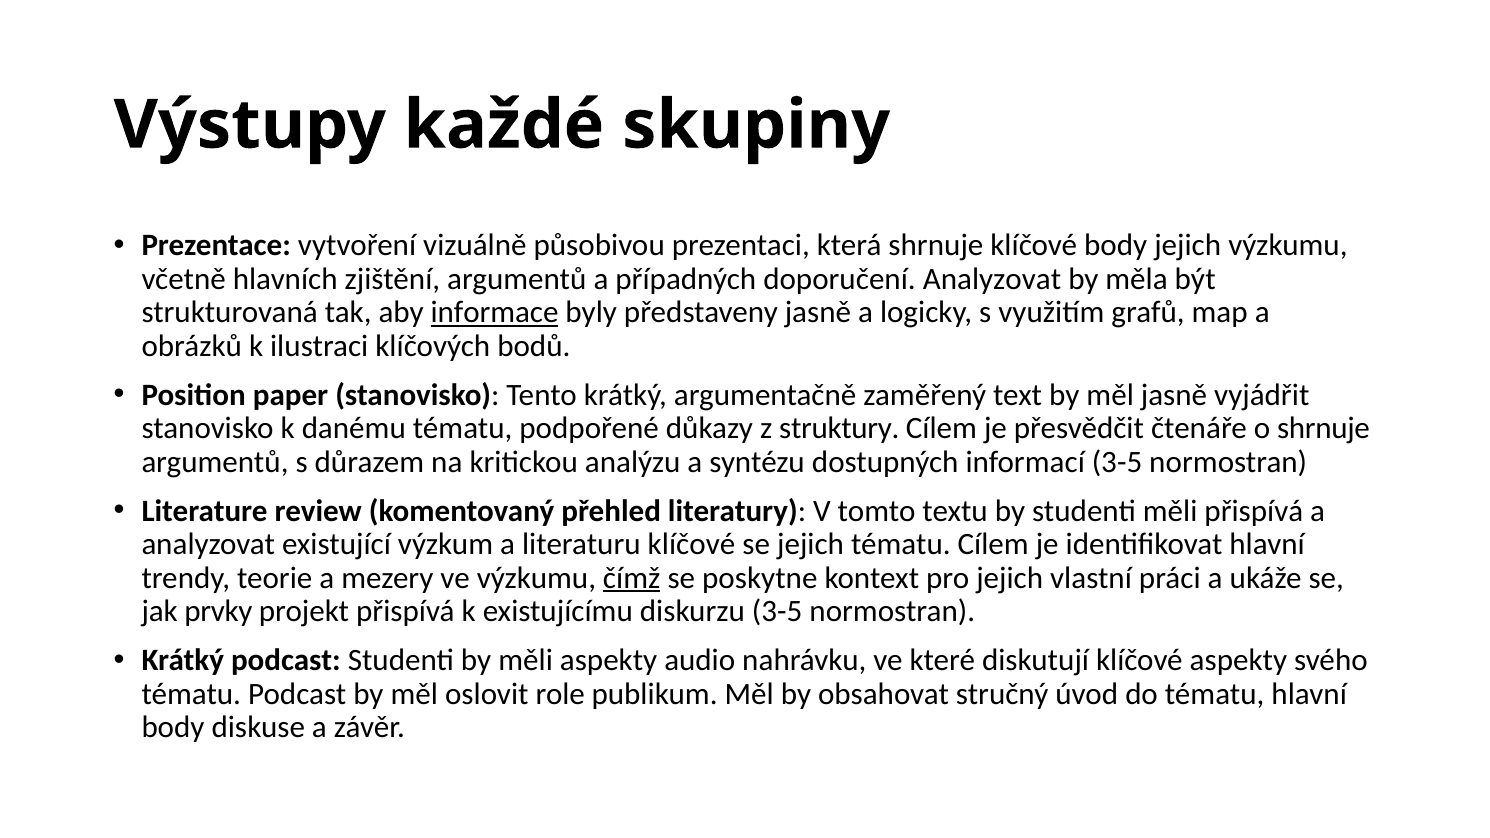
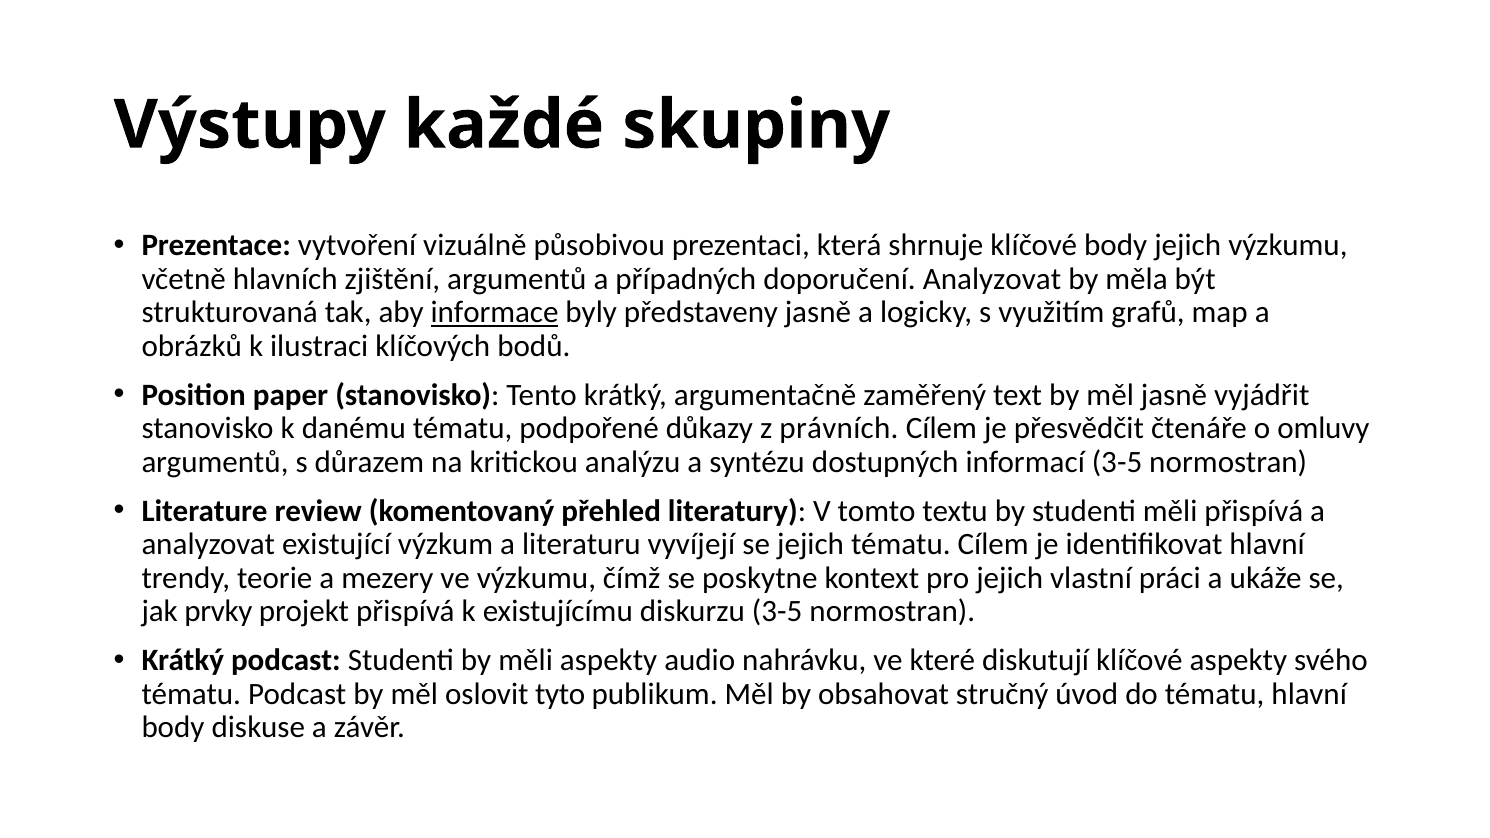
struktury: struktury -> právních
o shrnuje: shrnuje -> omluvy
literaturu klíčové: klíčové -> vyvíjejí
čímž underline: present -> none
role: role -> tyto
